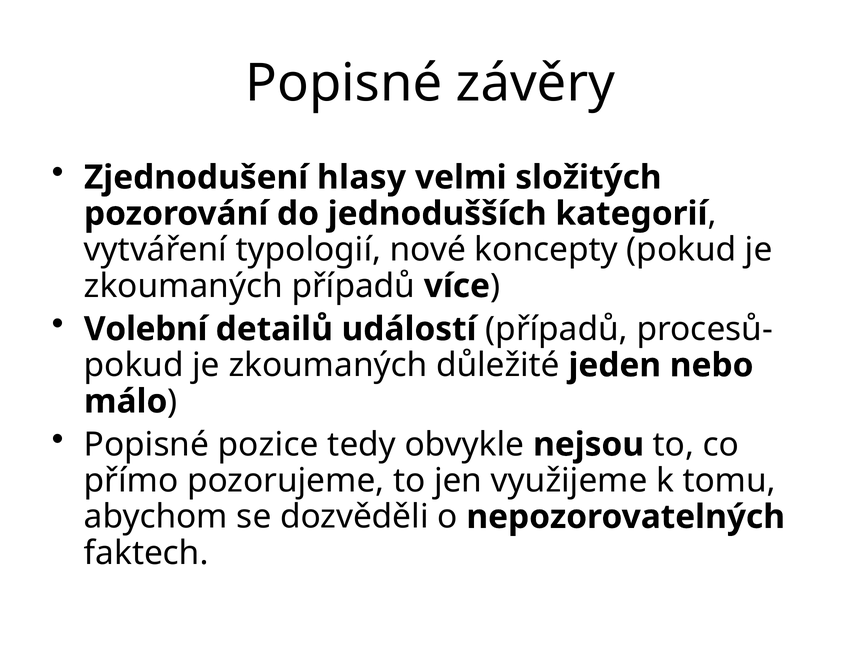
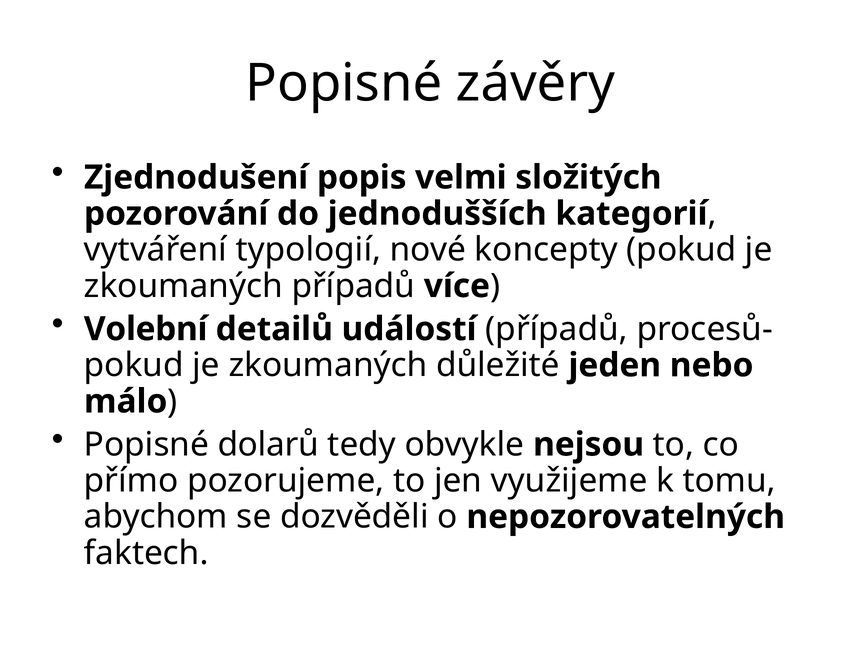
hlasy: hlasy -> popis
pozice: pozice -> dolarů
